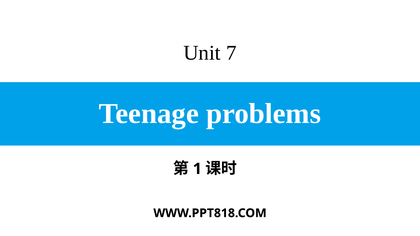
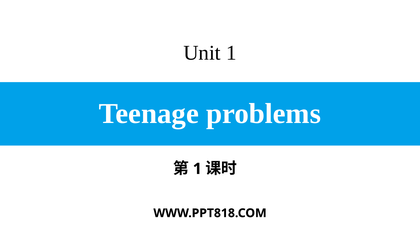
Unit 7: 7 -> 1
